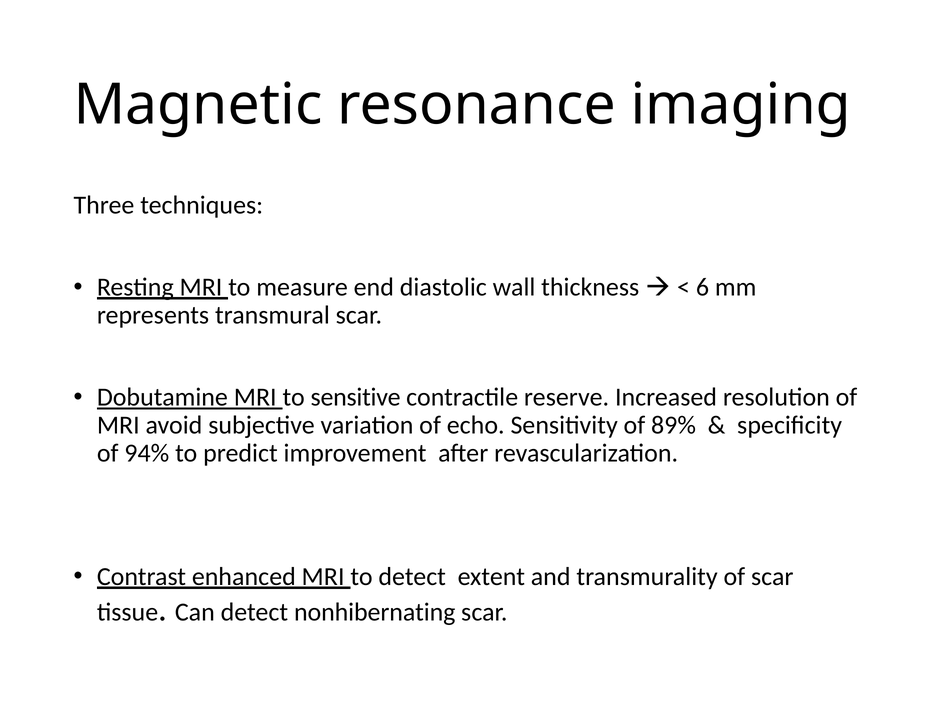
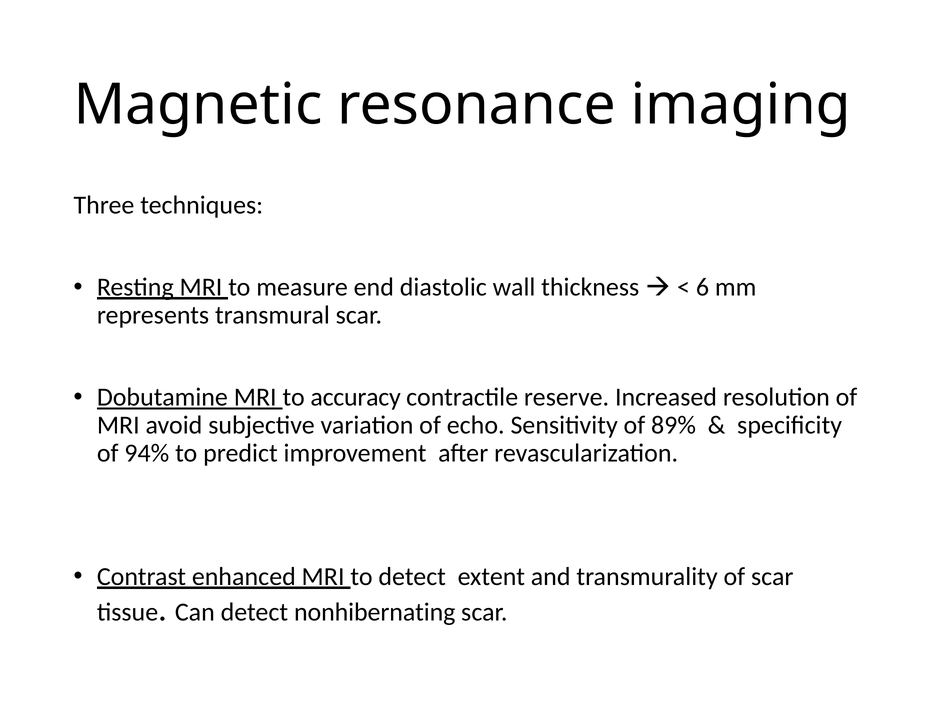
sensitive: sensitive -> accuracy
